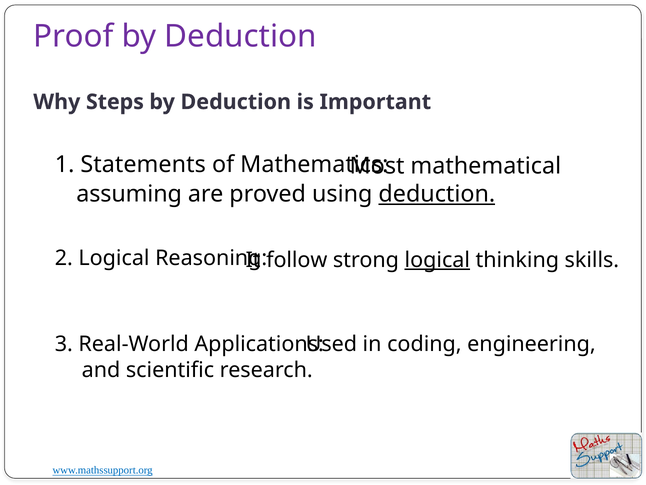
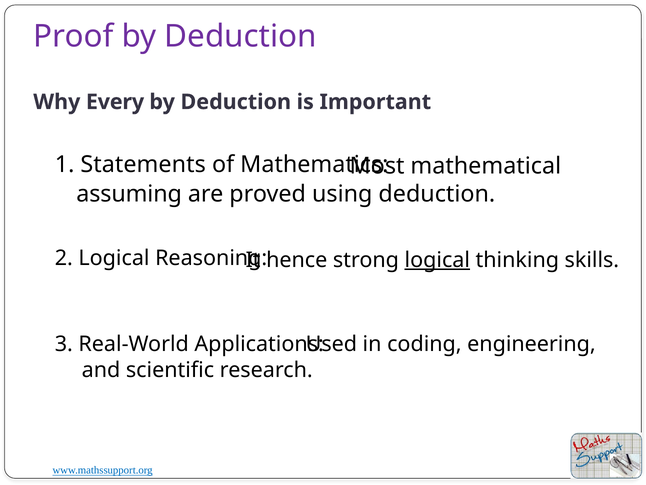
Steps: Steps -> Every
deduction at (437, 194) underline: present -> none
follow: follow -> hence
